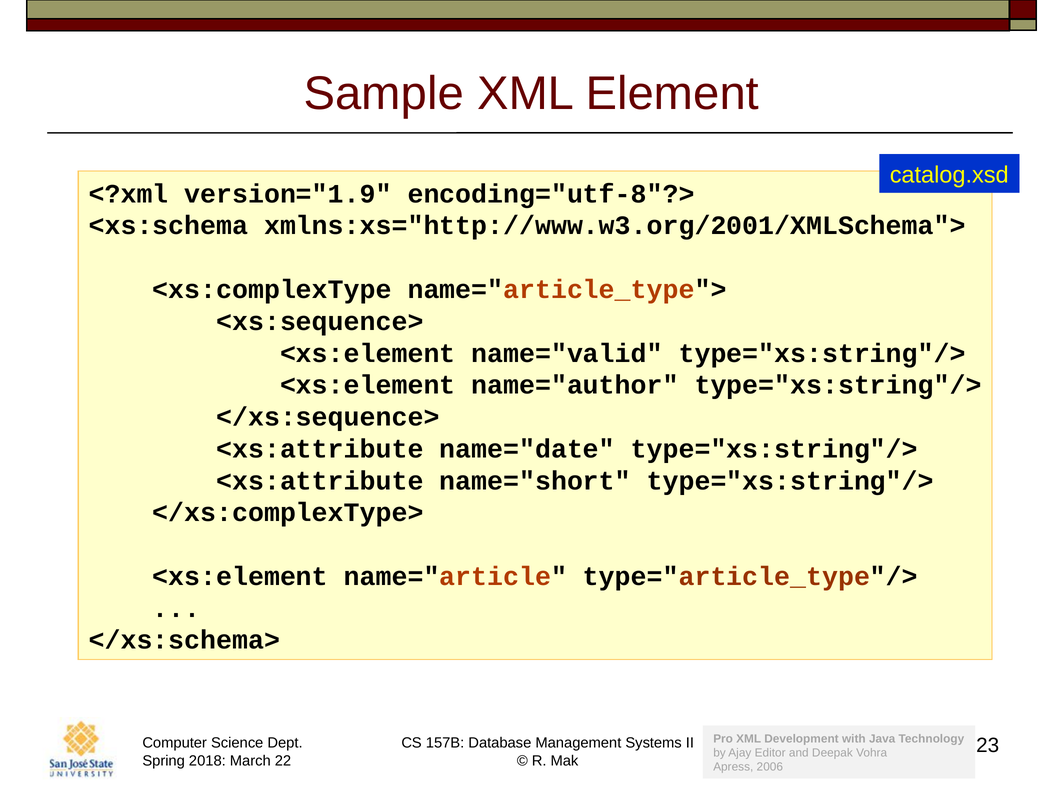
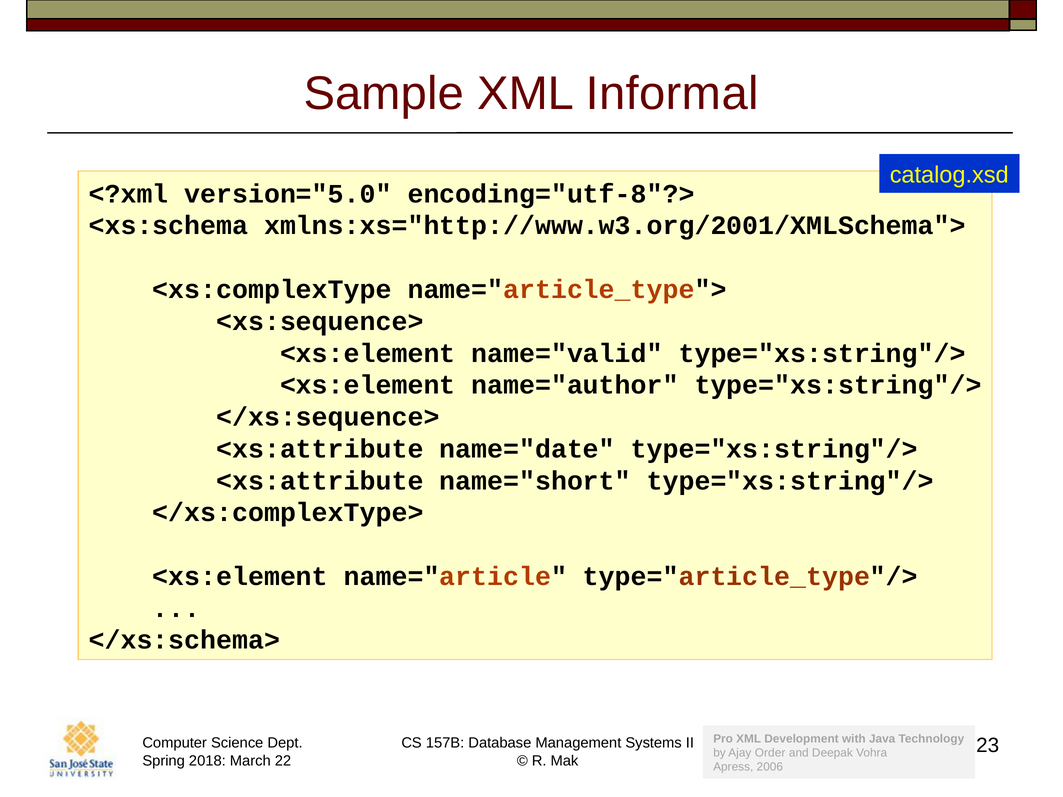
Element: Element -> Informal
version="1.9: version="1.9 -> version="5.0
Editor: Editor -> Order
